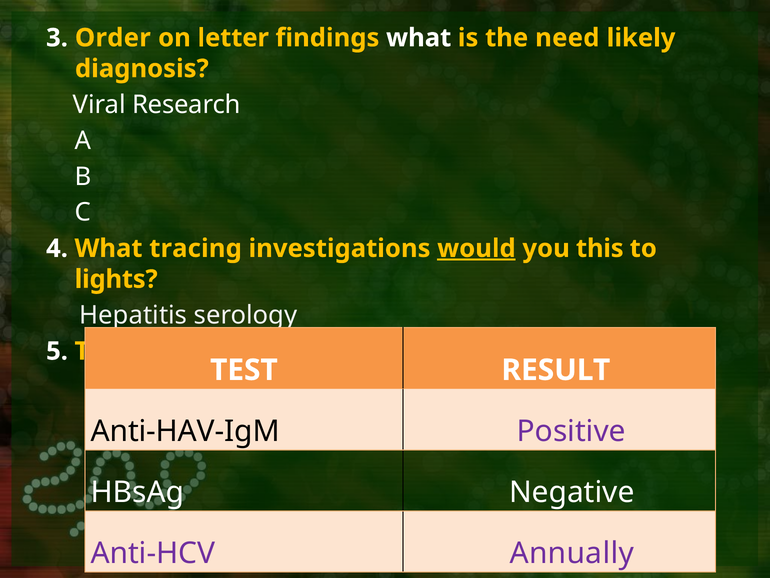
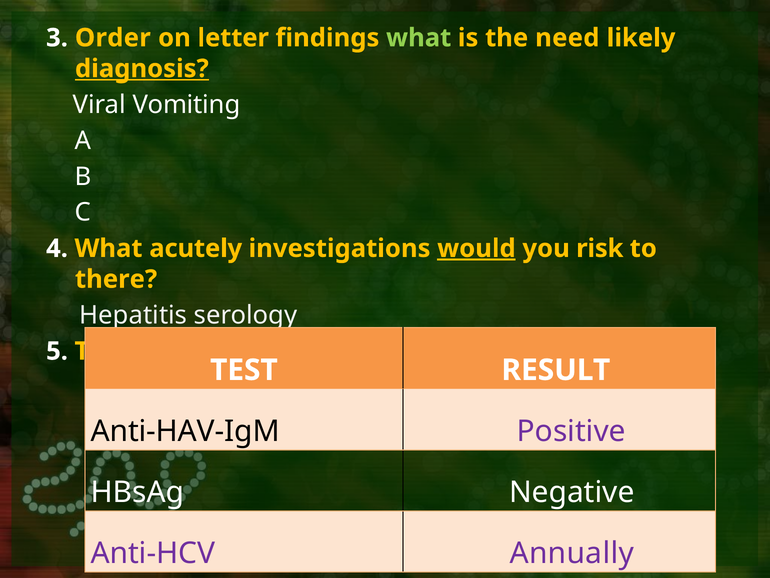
what at (419, 38) colour: white -> light green
diagnosis underline: none -> present
Research: Research -> Vomiting
tracing: tracing -> acutely
this: this -> risk
lights: lights -> there
